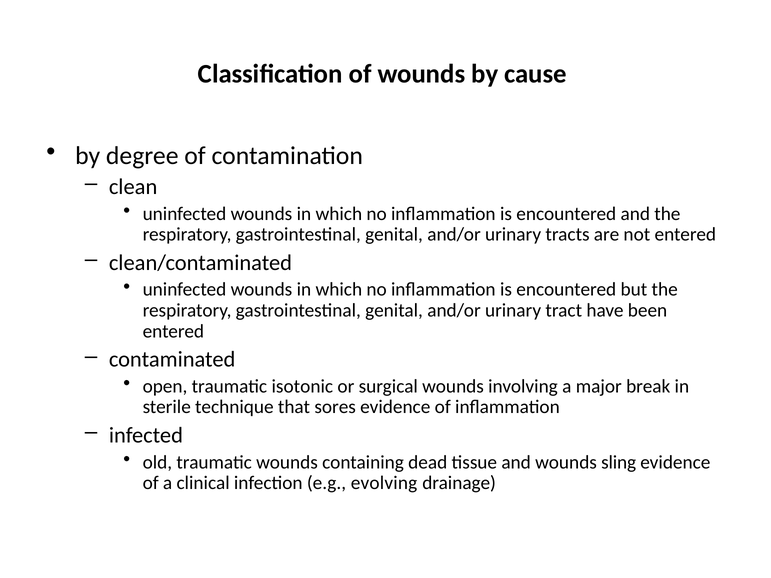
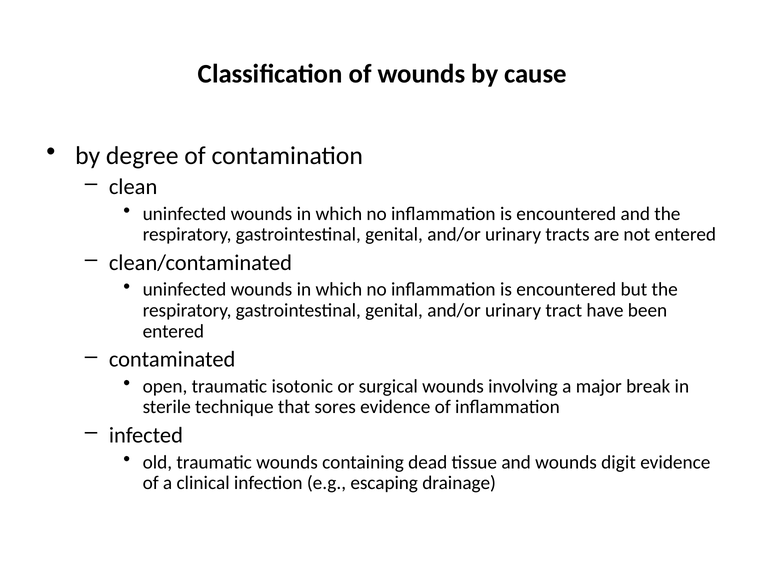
sling: sling -> digit
evolving: evolving -> escaping
